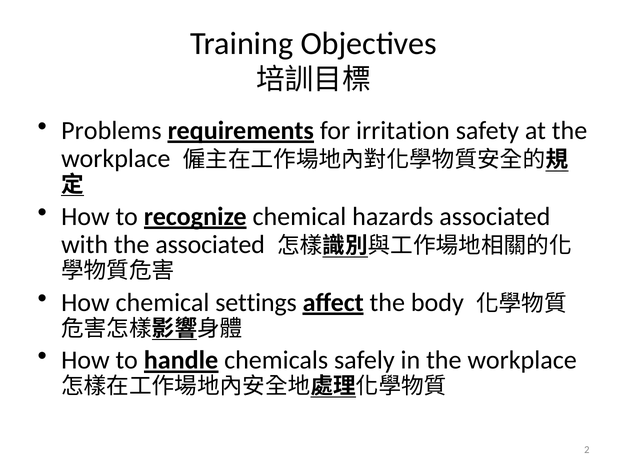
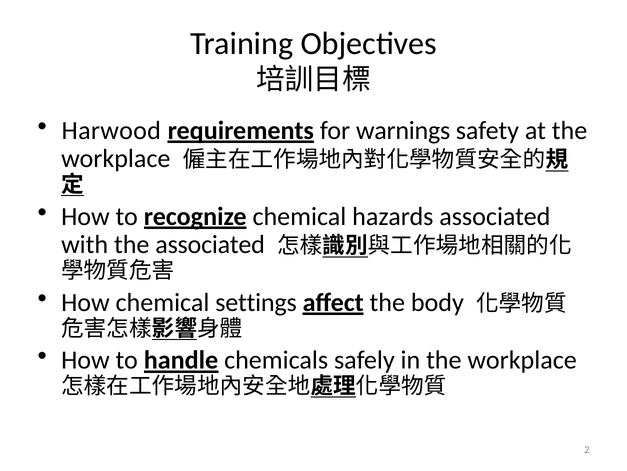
Problems: Problems -> Harwood
irritation: irritation -> warnings
